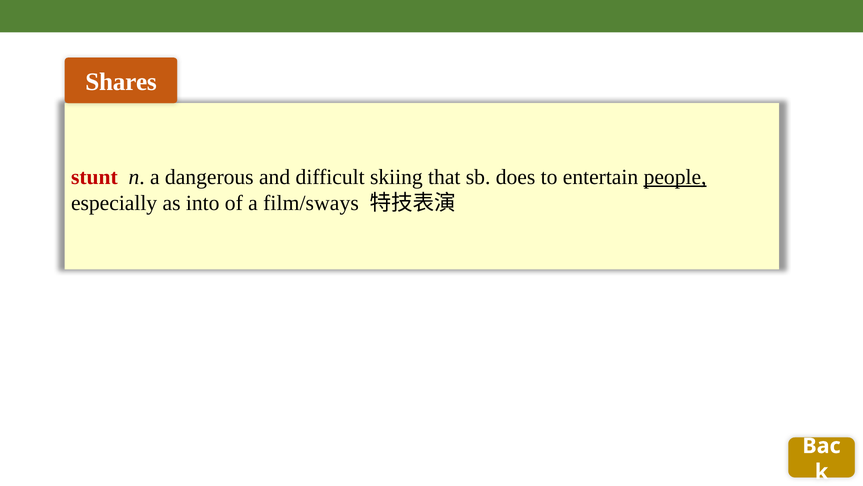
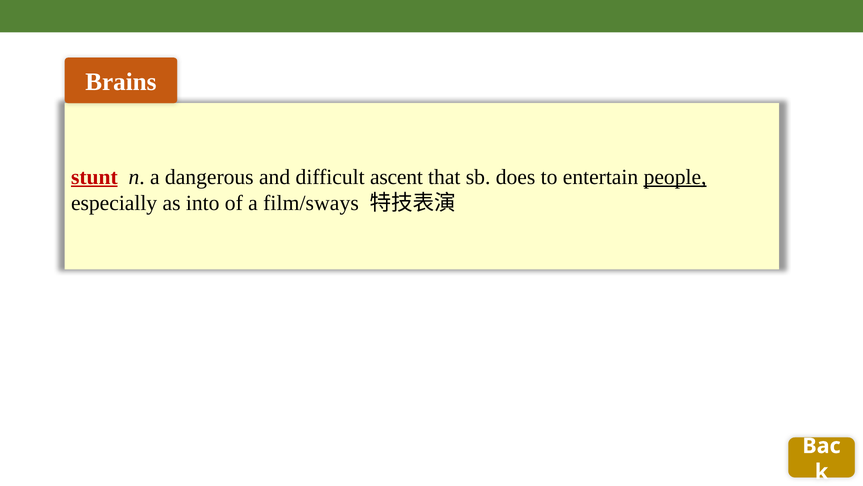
Shares: Shares -> Brains
stunt underline: none -> present
skiing: skiing -> ascent
